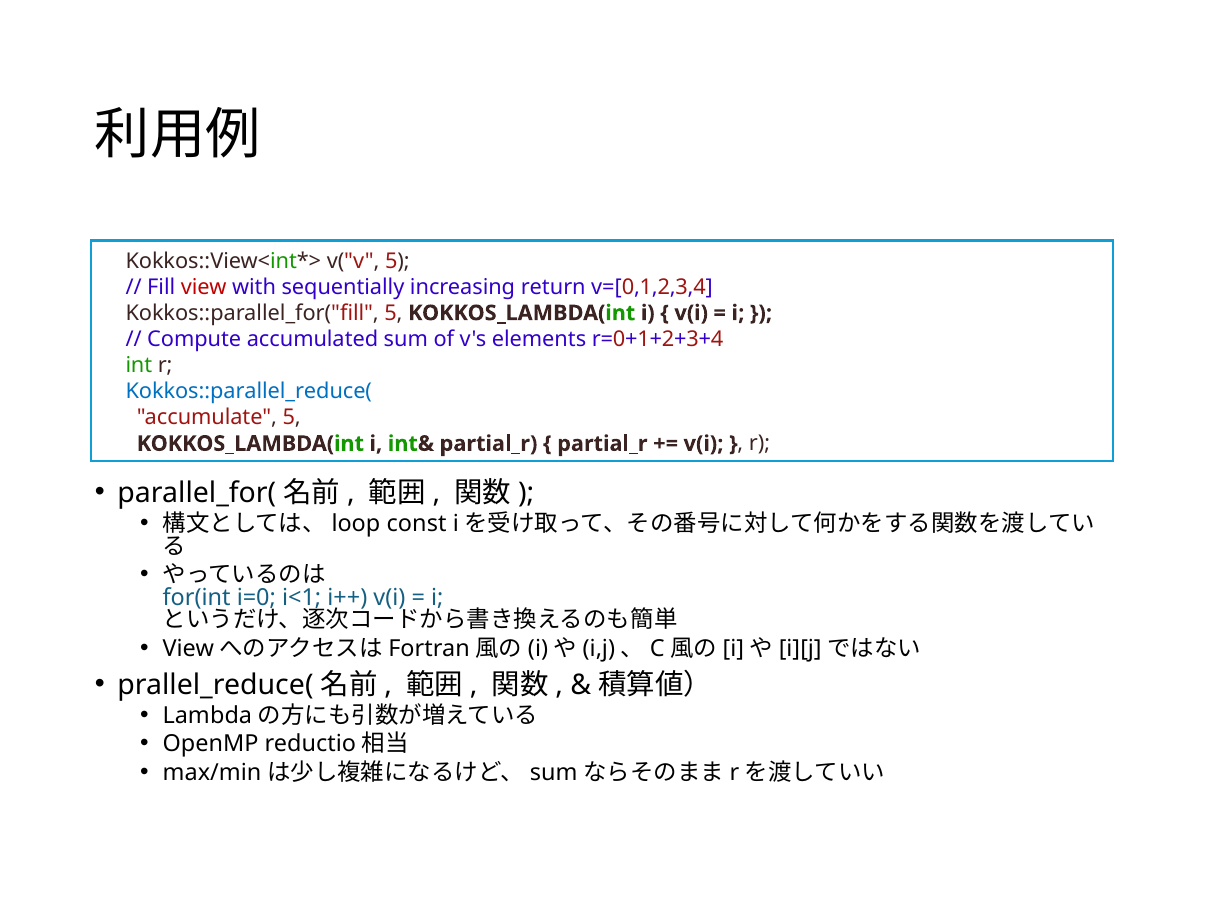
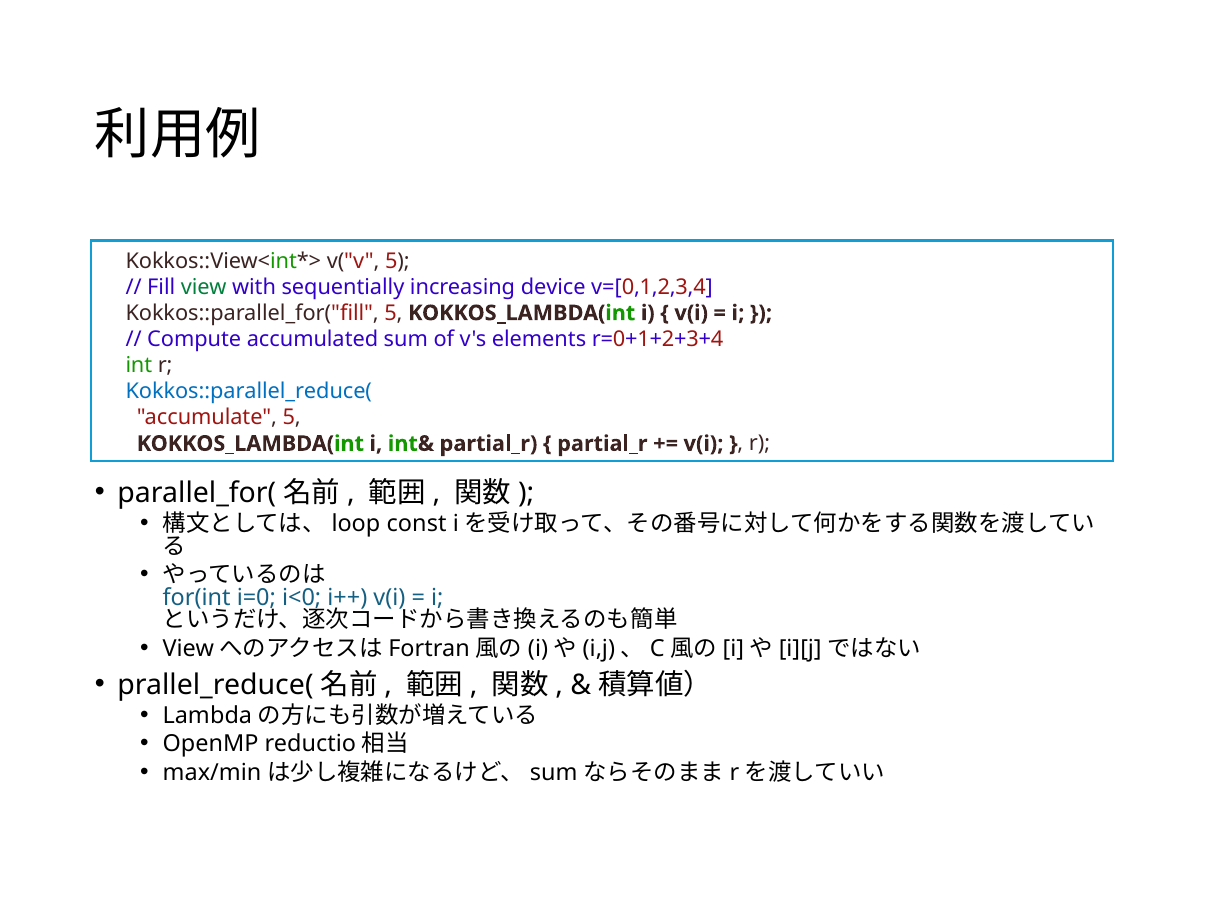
view colour: red -> green
return: return -> device
i<1: i<1 -> i<0
